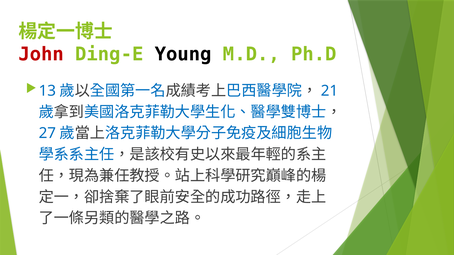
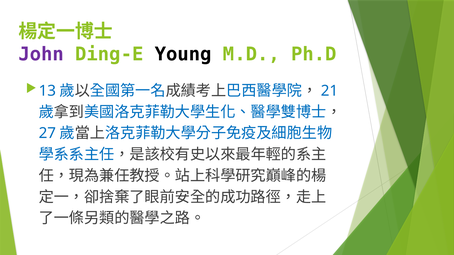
John colour: red -> purple
